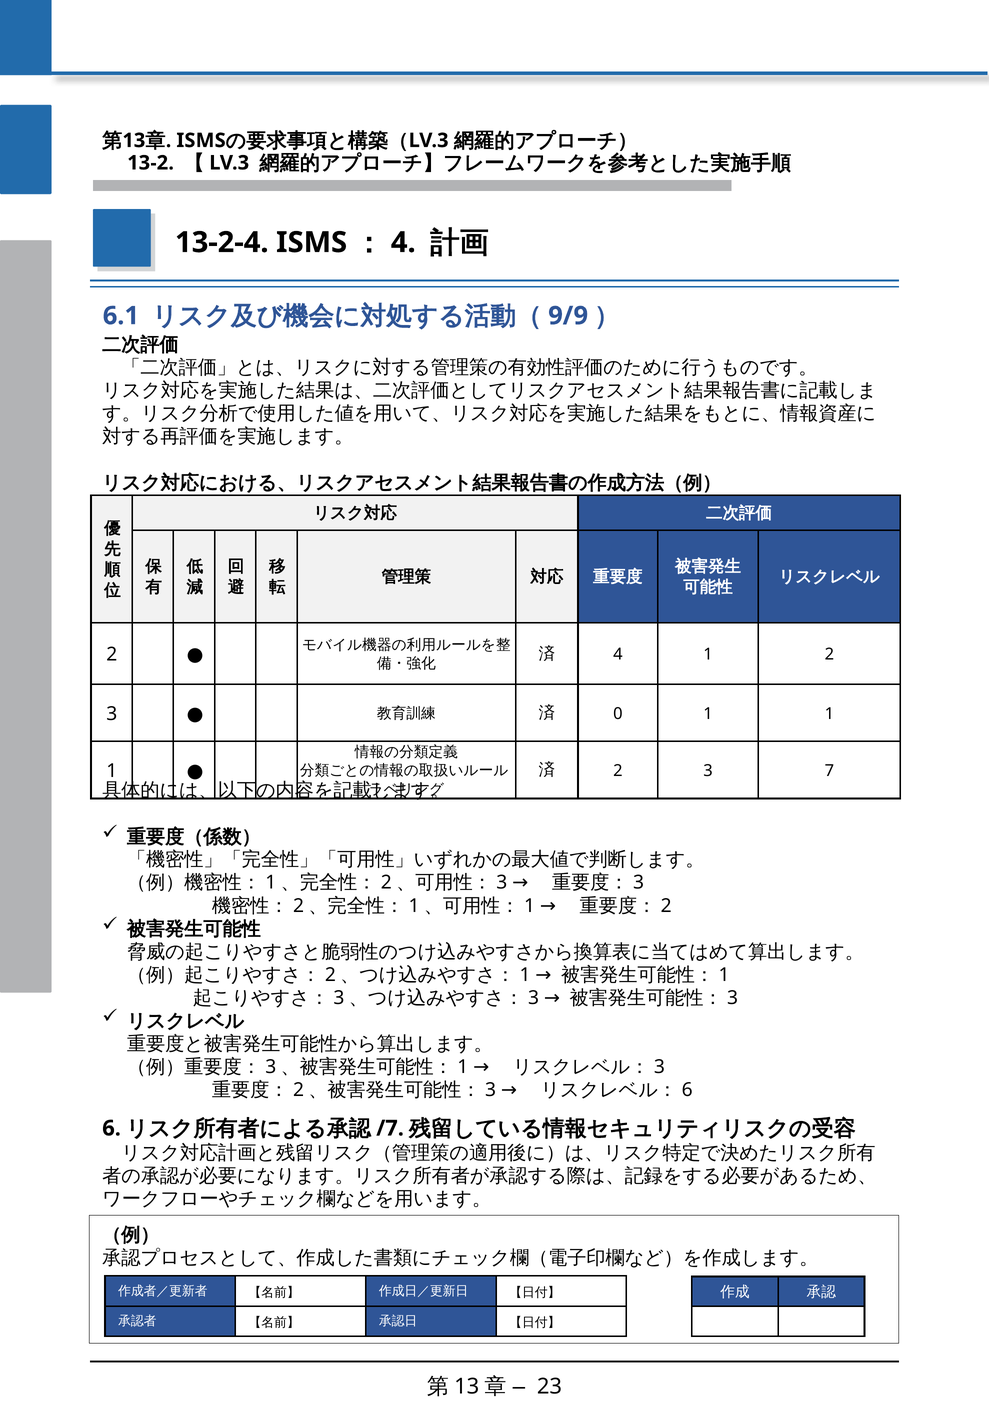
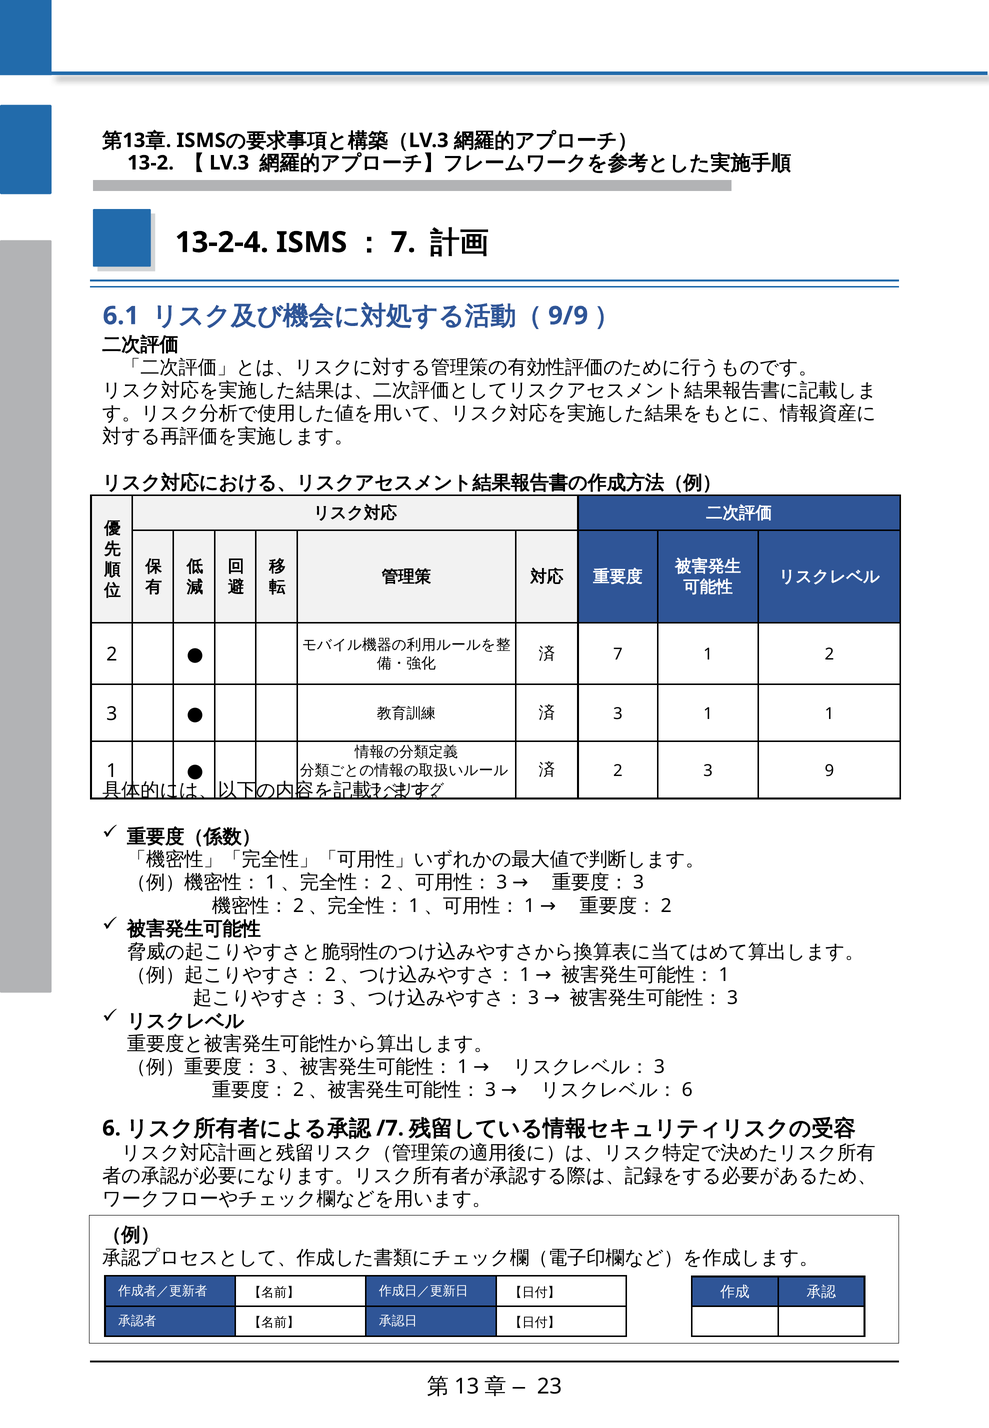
4 at (403, 243): 4 -> 7
4 at (618, 655): 4 -> 7
0 at (618, 714): 0 -> 3
7: 7 -> 9
